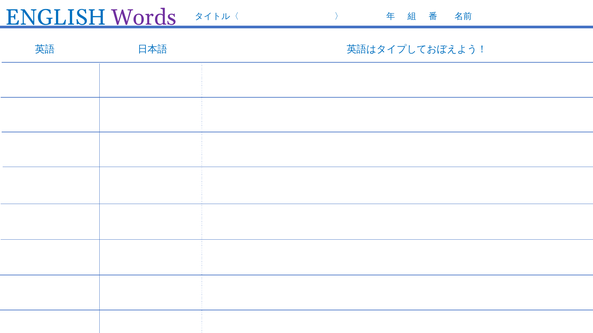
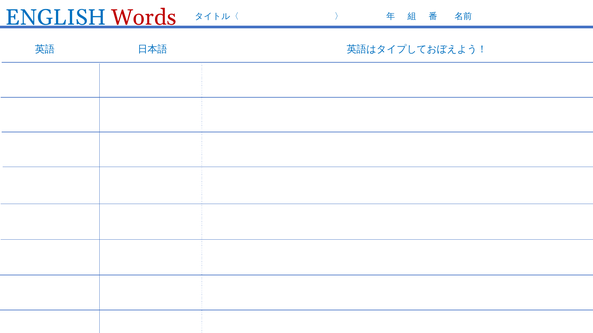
Words colour: purple -> red
